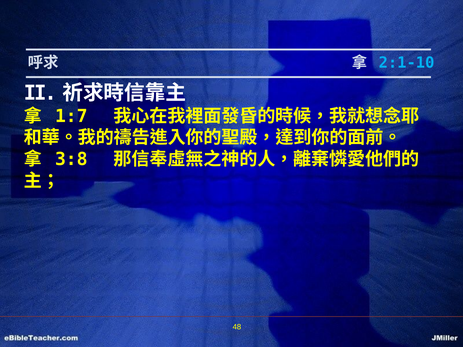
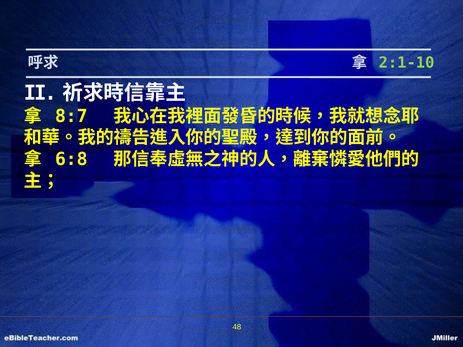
2:1-10 colour: light blue -> light green
1:7: 1:7 -> 8:7
3:8: 3:8 -> 6:8
